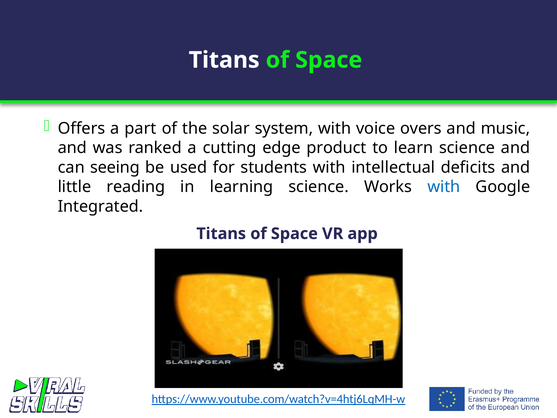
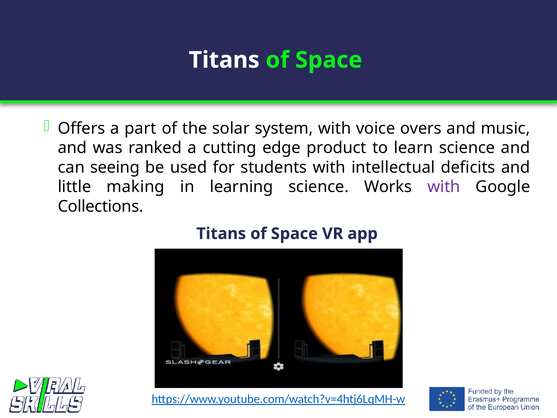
reading: reading -> making
with at (444, 187) colour: blue -> purple
Integrated: Integrated -> Collections
